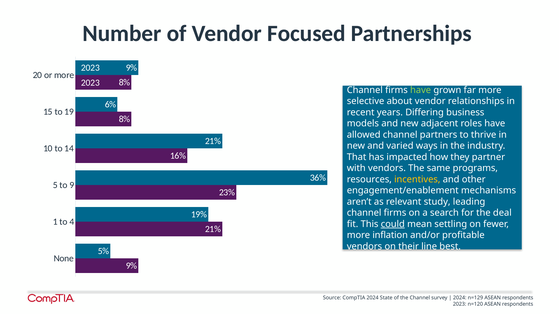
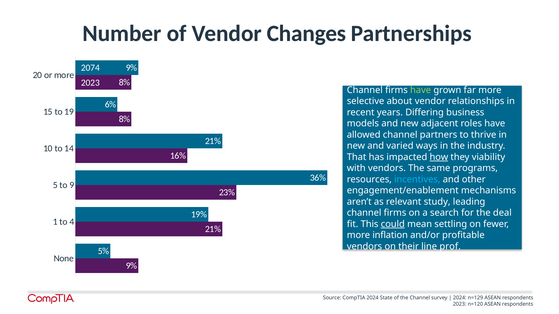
Focused: Focused -> Changes
2023 at (90, 68): 2023 -> 2074
how underline: none -> present
partner: partner -> viability
incentives colour: yellow -> light blue
best: best -> prof
